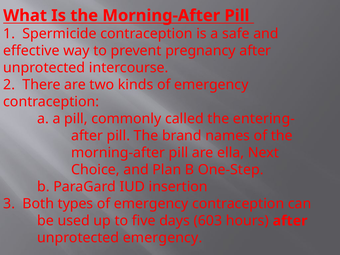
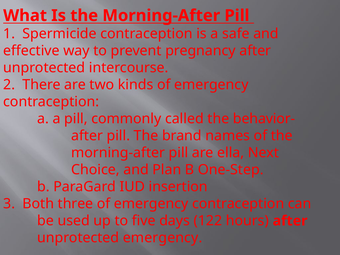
entering-: entering- -> behavior-
types: types -> three
603: 603 -> 122
